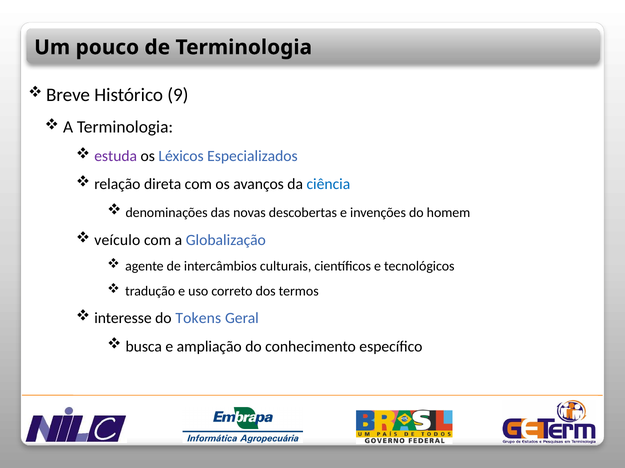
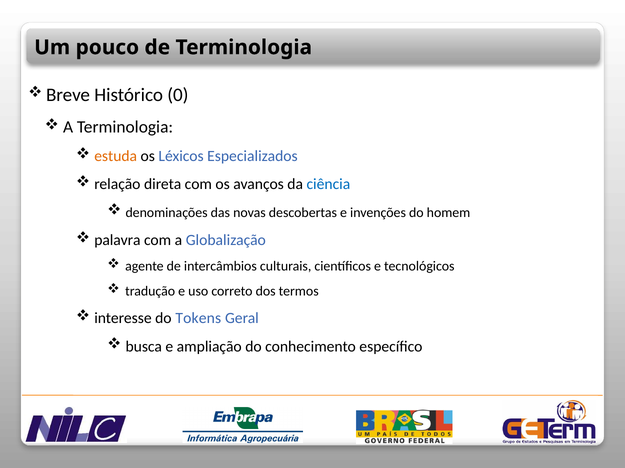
9: 9 -> 0
estuda colour: purple -> orange
veículo: veículo -> palavra
